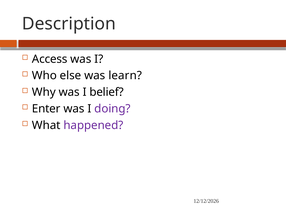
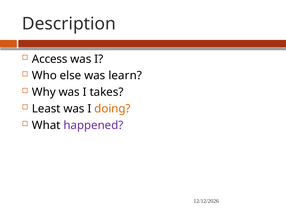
belief: belief -> takes
Enter: Enter -> Least
doing colour: purple -> orange
